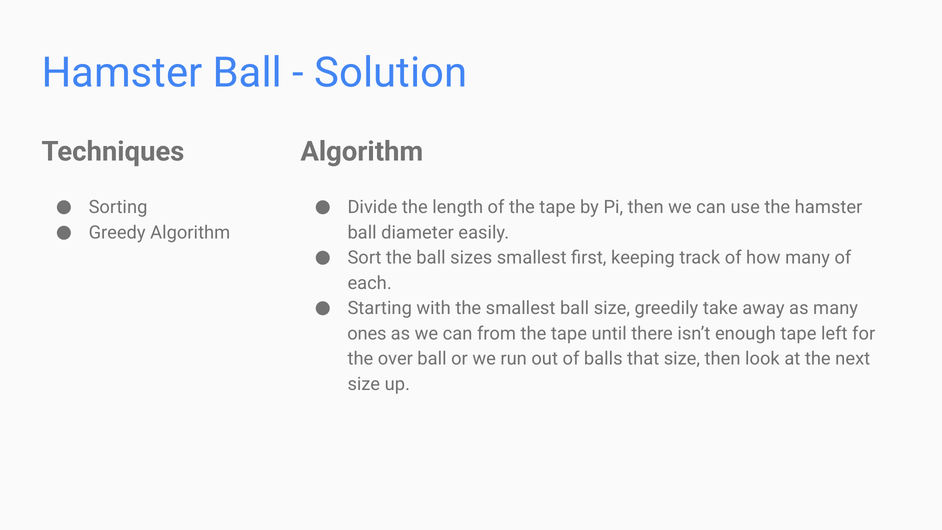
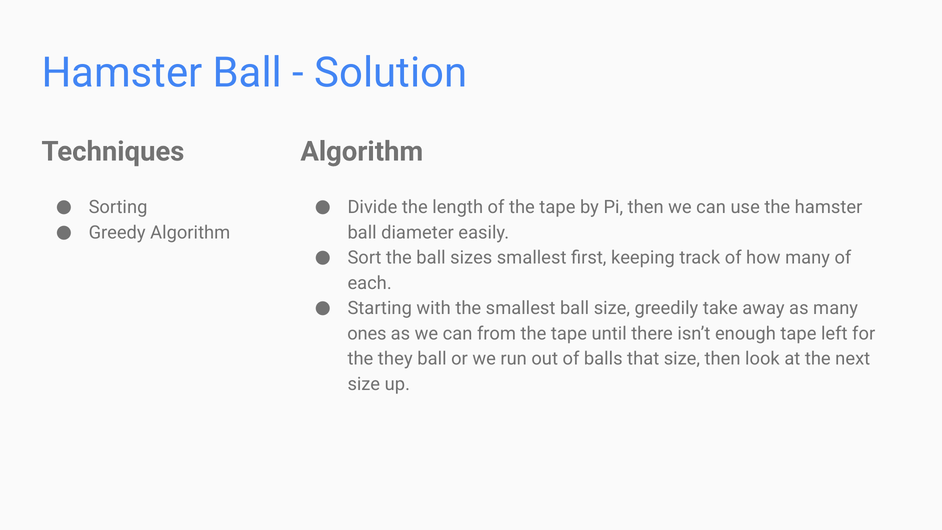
over: over -> they
